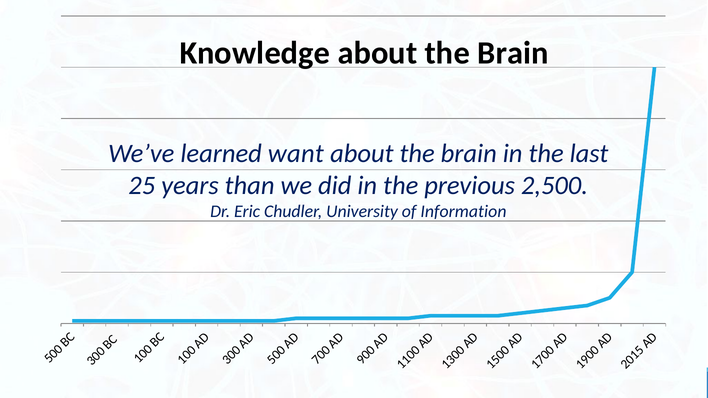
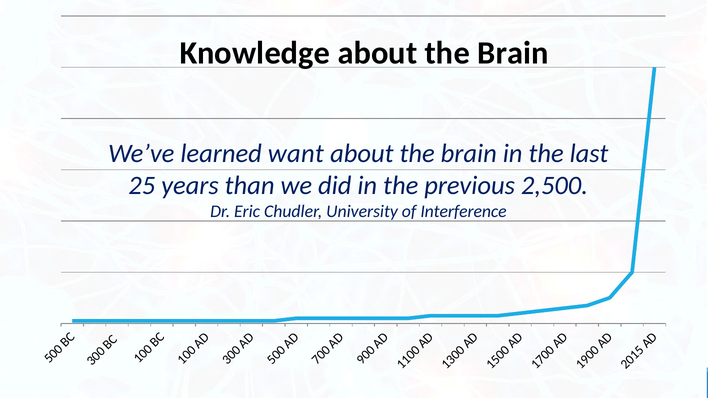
Information: Information -> Interference
